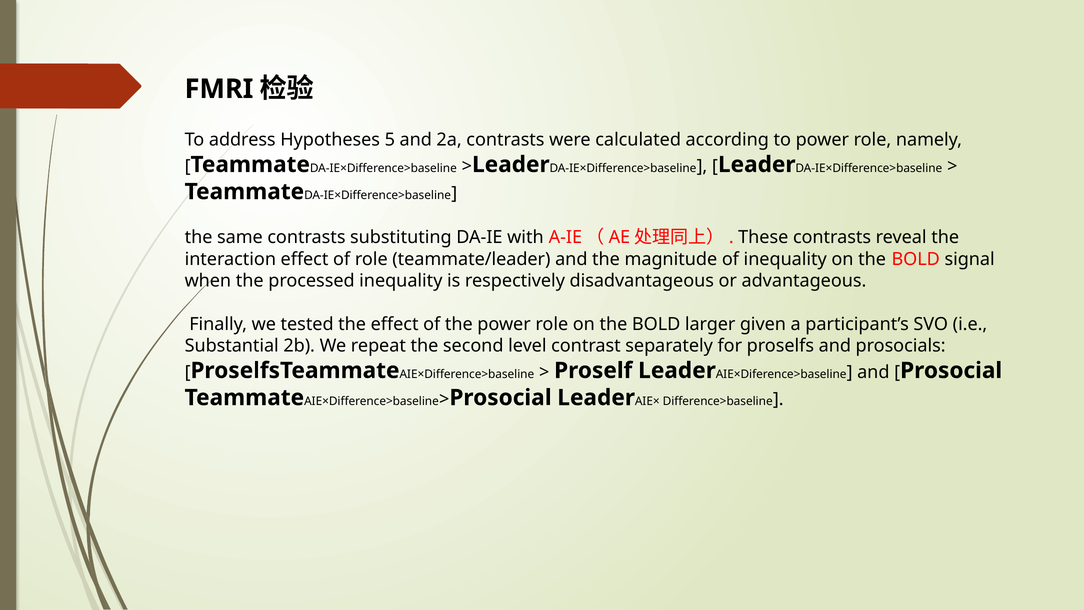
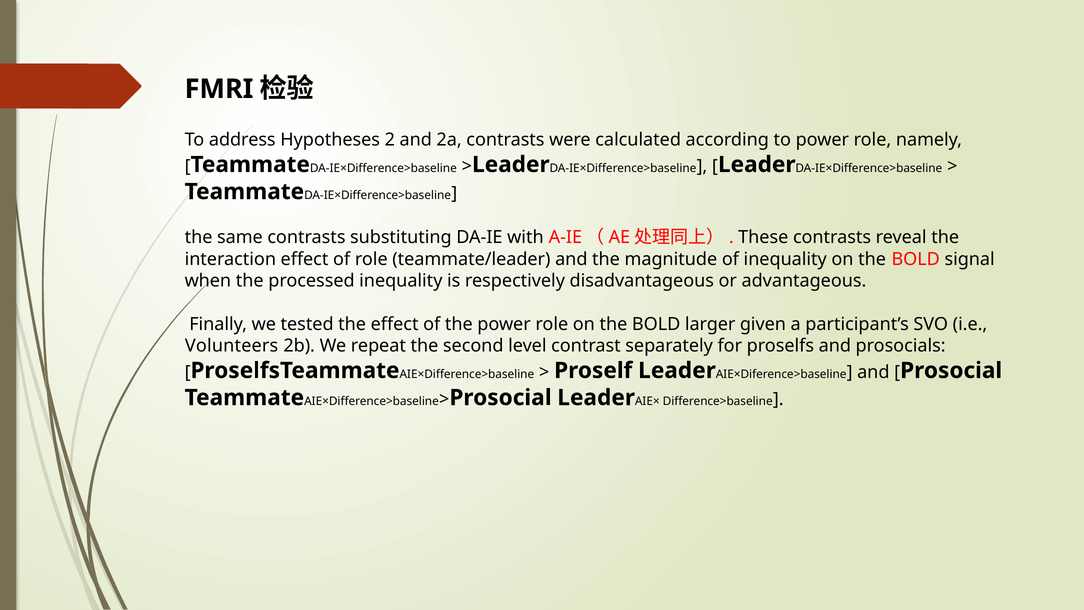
5: 5 -> 2
Substantial: Substantial -> Volunteers
